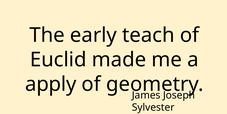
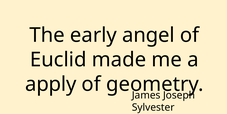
teach: teach -> angel
